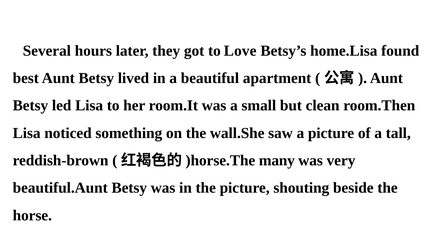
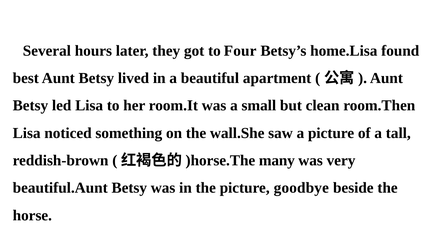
Love: Love -> Four
shouting: shouting -> goodbye
